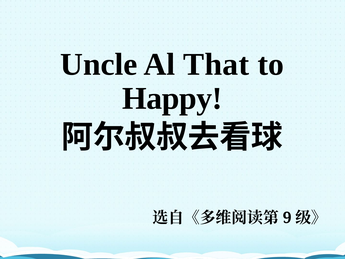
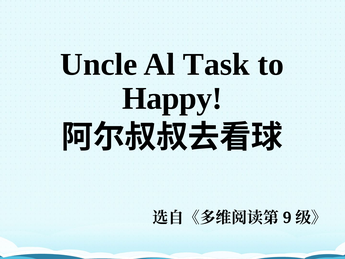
That: That -> Task
